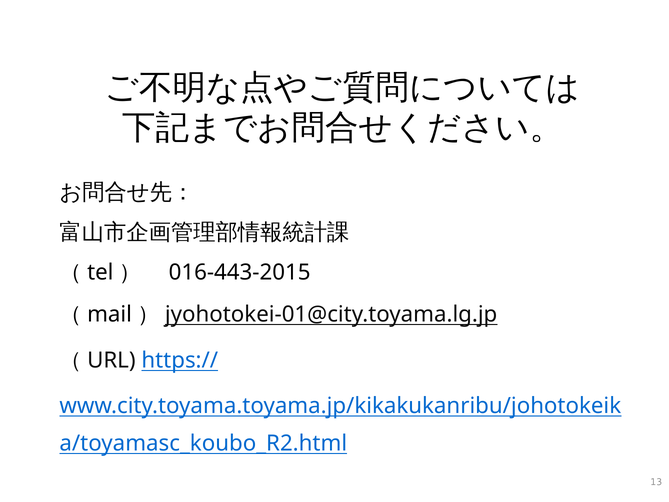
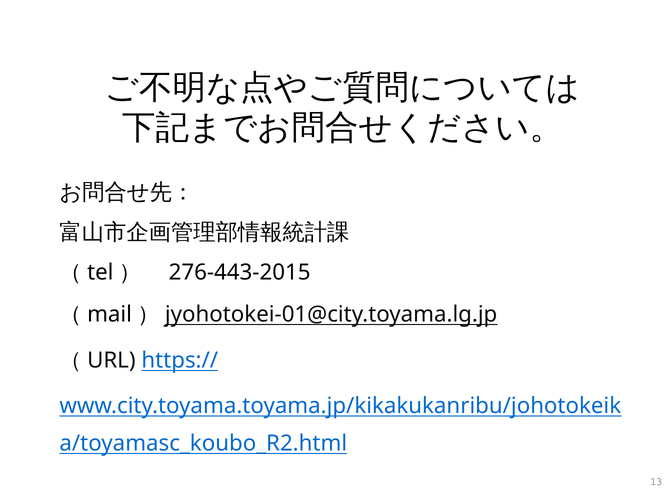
016-443-2015: 016-443-2015 -> 276-443-2015
